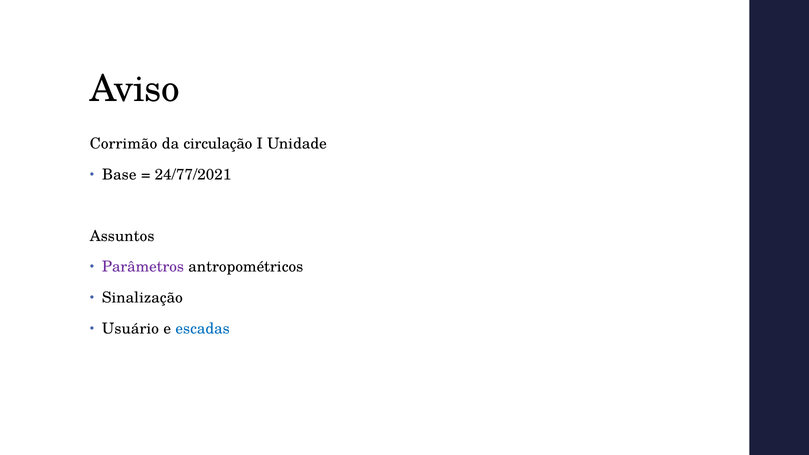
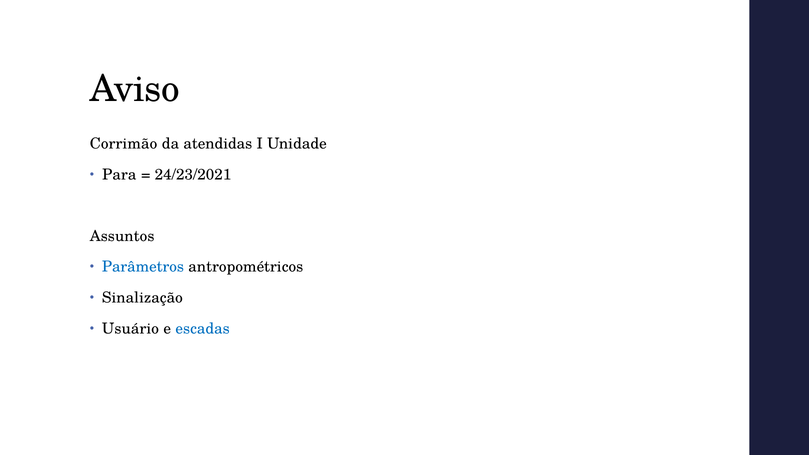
circulação: circulação -> atendidas
Base: Base -> Para
24/77/2021: 24/77/2021 -> 24/23/2021
Parâmetros colour: purple -> blue
